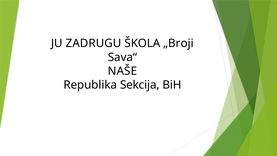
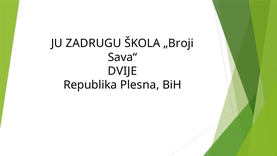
NAŠE: NAŠE -> DVIJE
Sekcija: Sekcija -> Plesna
